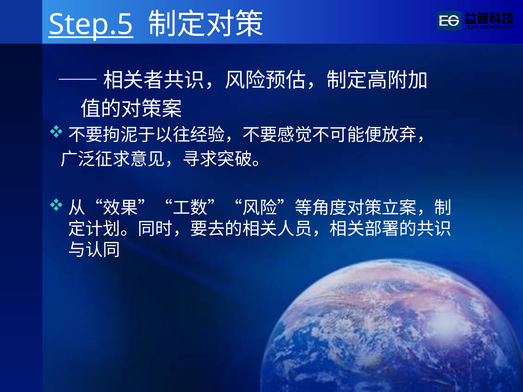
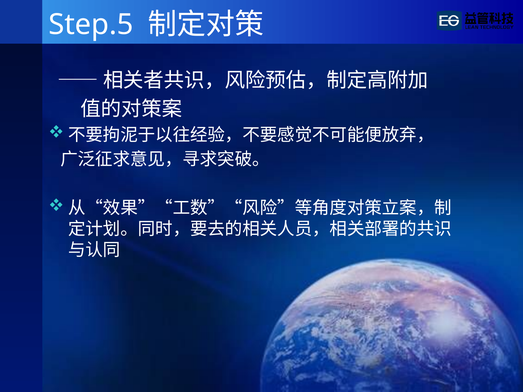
Step.5 underline: present -> none
